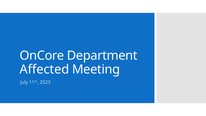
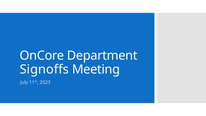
Affected: Affected -> Signoffs
